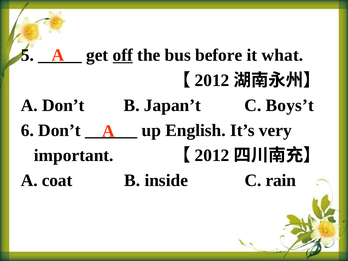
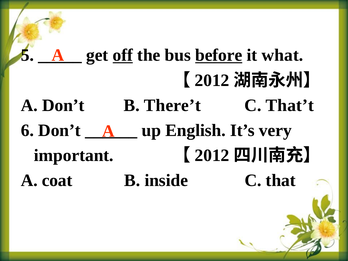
before underline: none -> present
Japan’t: Japan’t -> There’t
Boys’t: Boys’t -> That’t
rain: rain -> that
